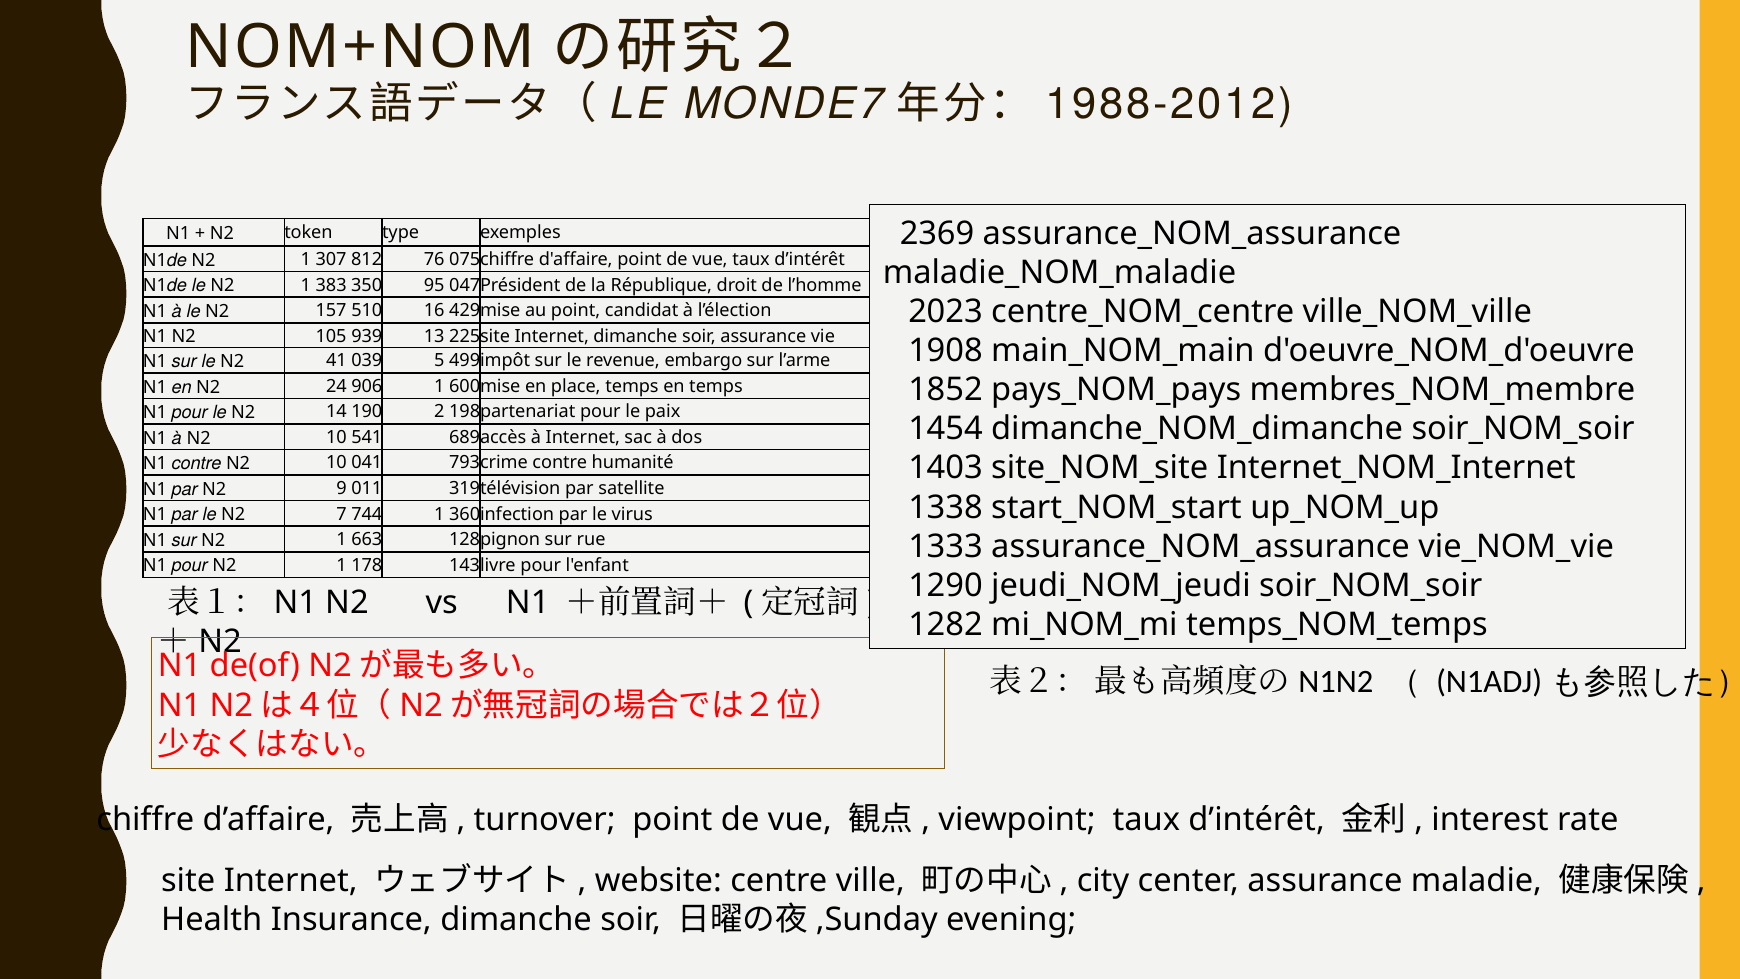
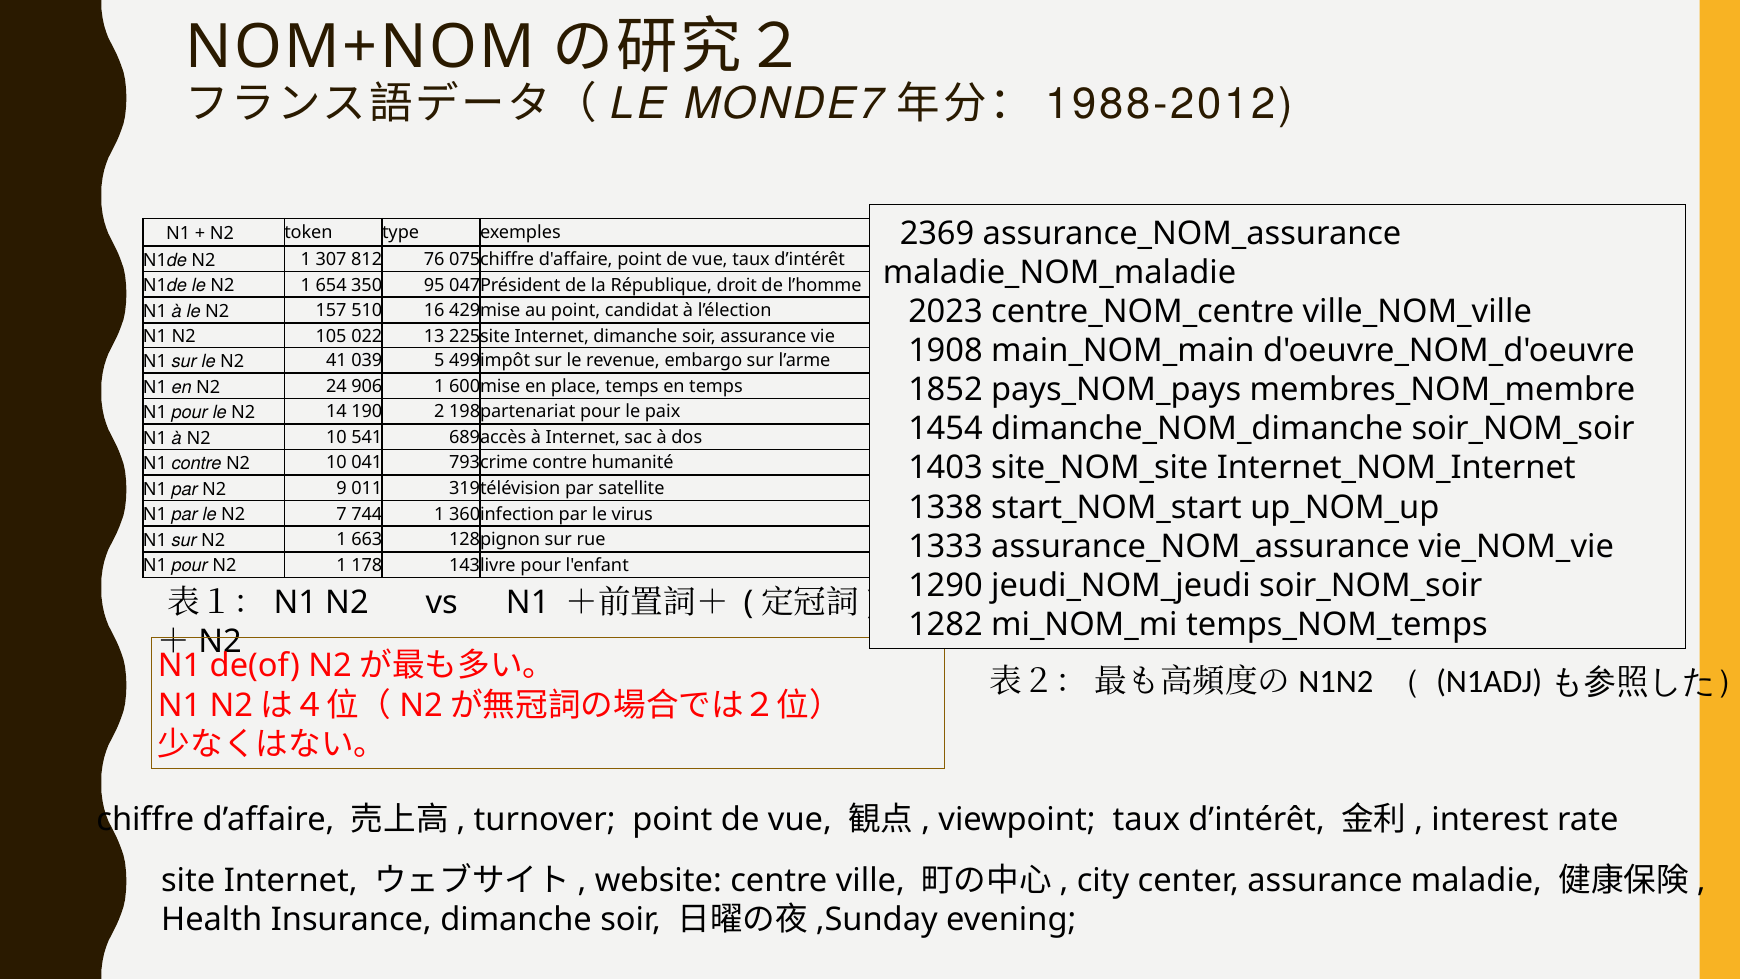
383: 383 -> 654
939: 939 -> 022
